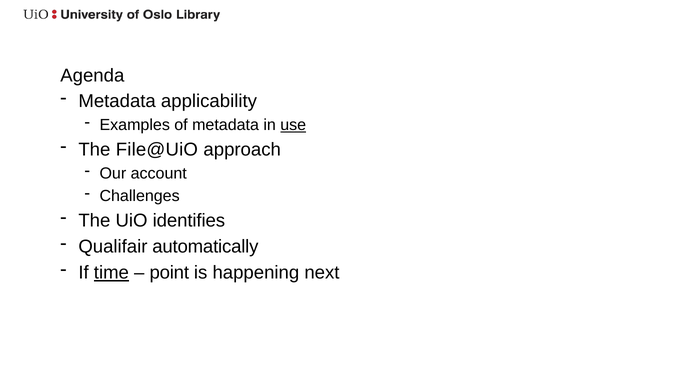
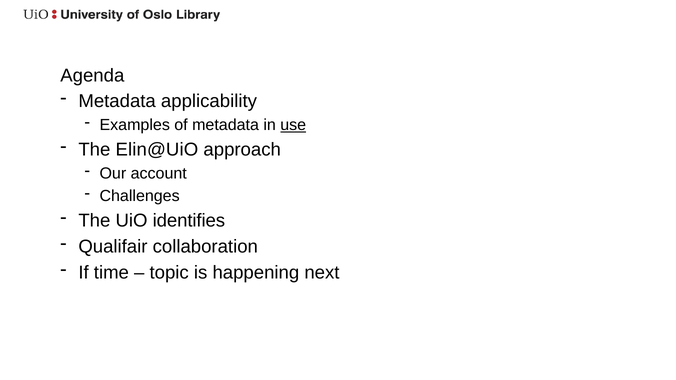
File@UiO: File@UiO -> Elin@UiO
automatically: automatically -> collaboration
time underline: present -> none
point: point -> topic
